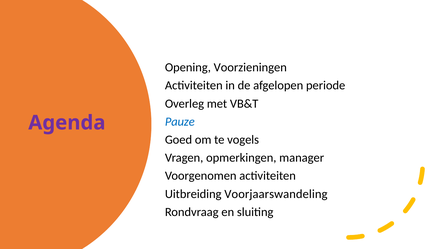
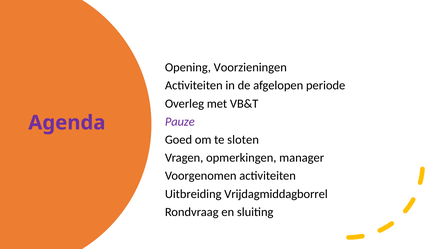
Pauze colour: blue -> purple
vogels: vogels -> sloten
Voorjaarswandeling: Voorjaarswandeling -> Vrijdagmiddagborrel
